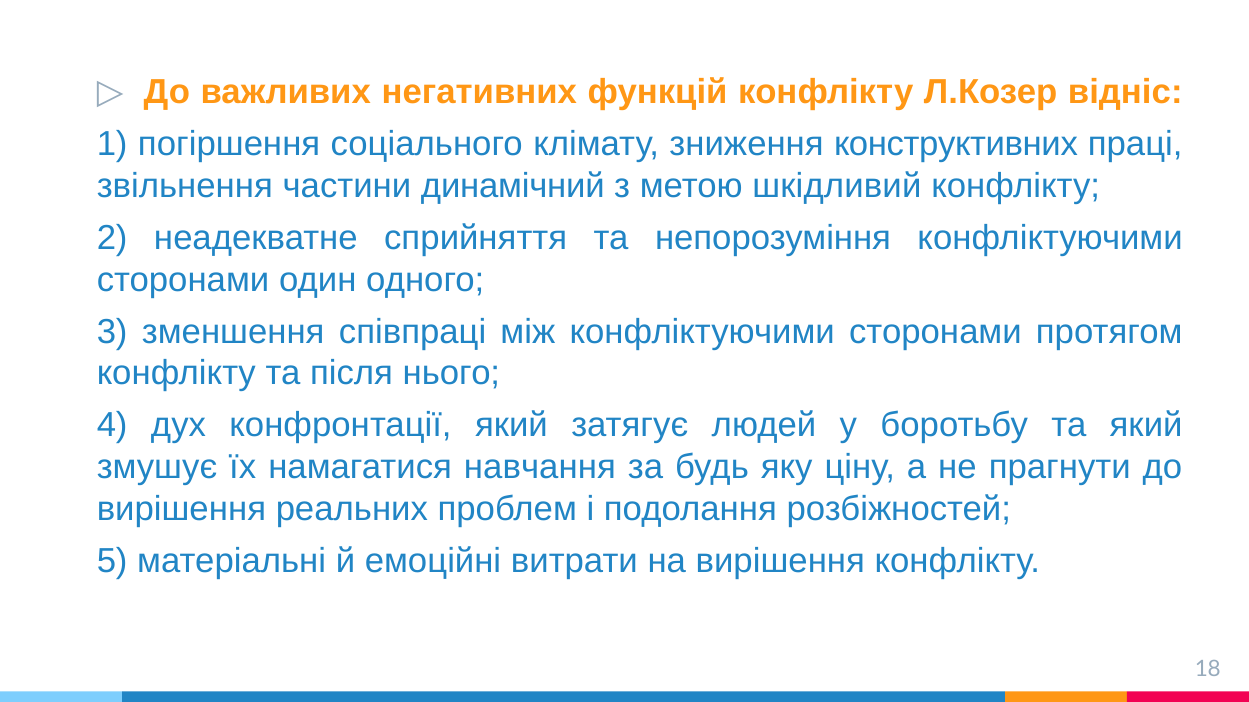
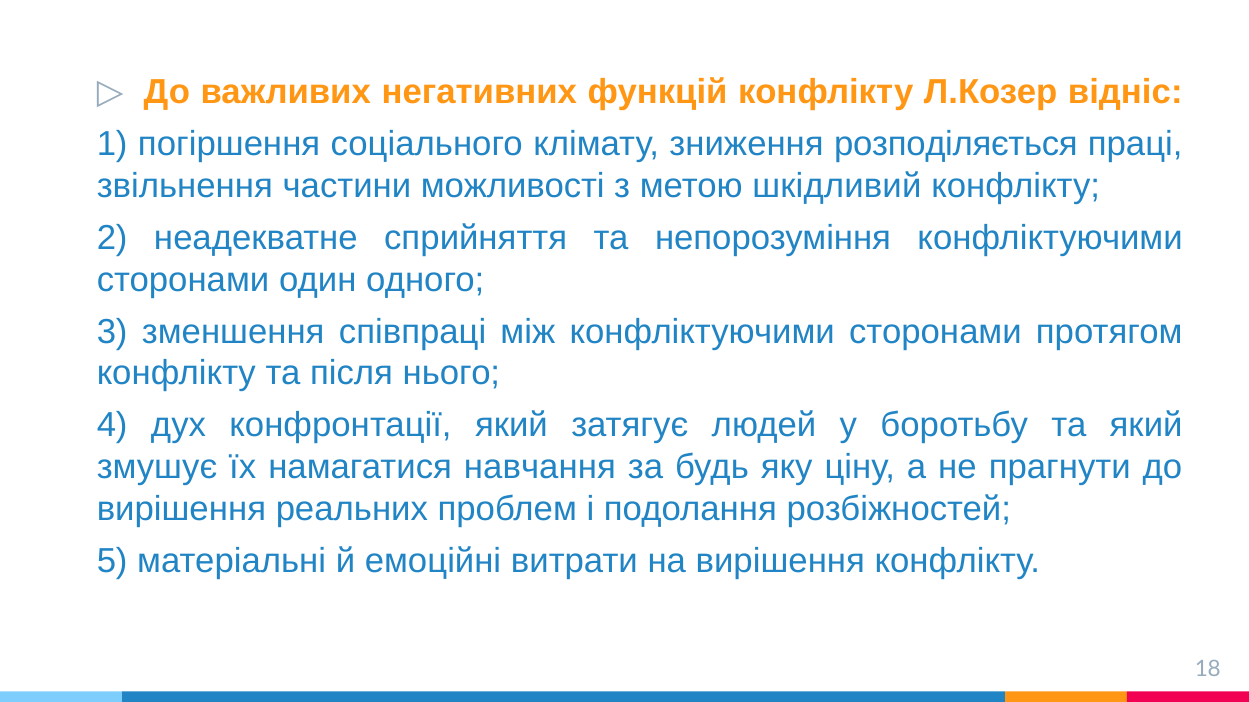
конструктивних: конструктивних -> розподіляється
динамічний: динамічний -> можливості
